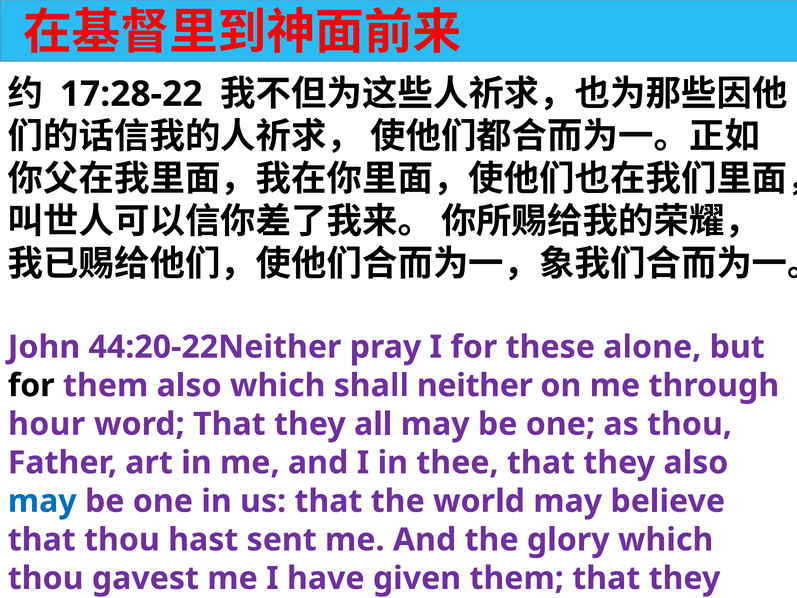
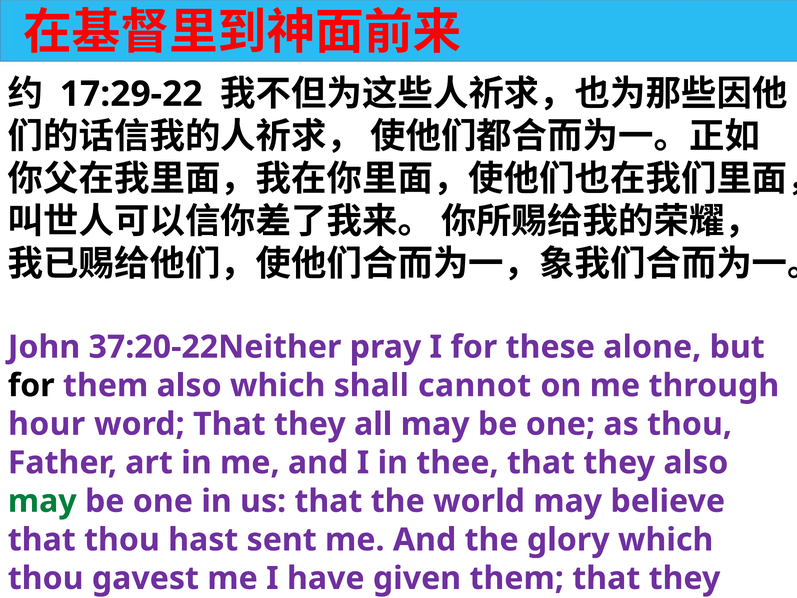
17:28-22: 17:28-22 -> 17:29-22
44:20-22Neither: 44:20-22Neither -> 37:20-22Neither
neither: neither -> cannot
may at (42, 501) colour: blue -> green
